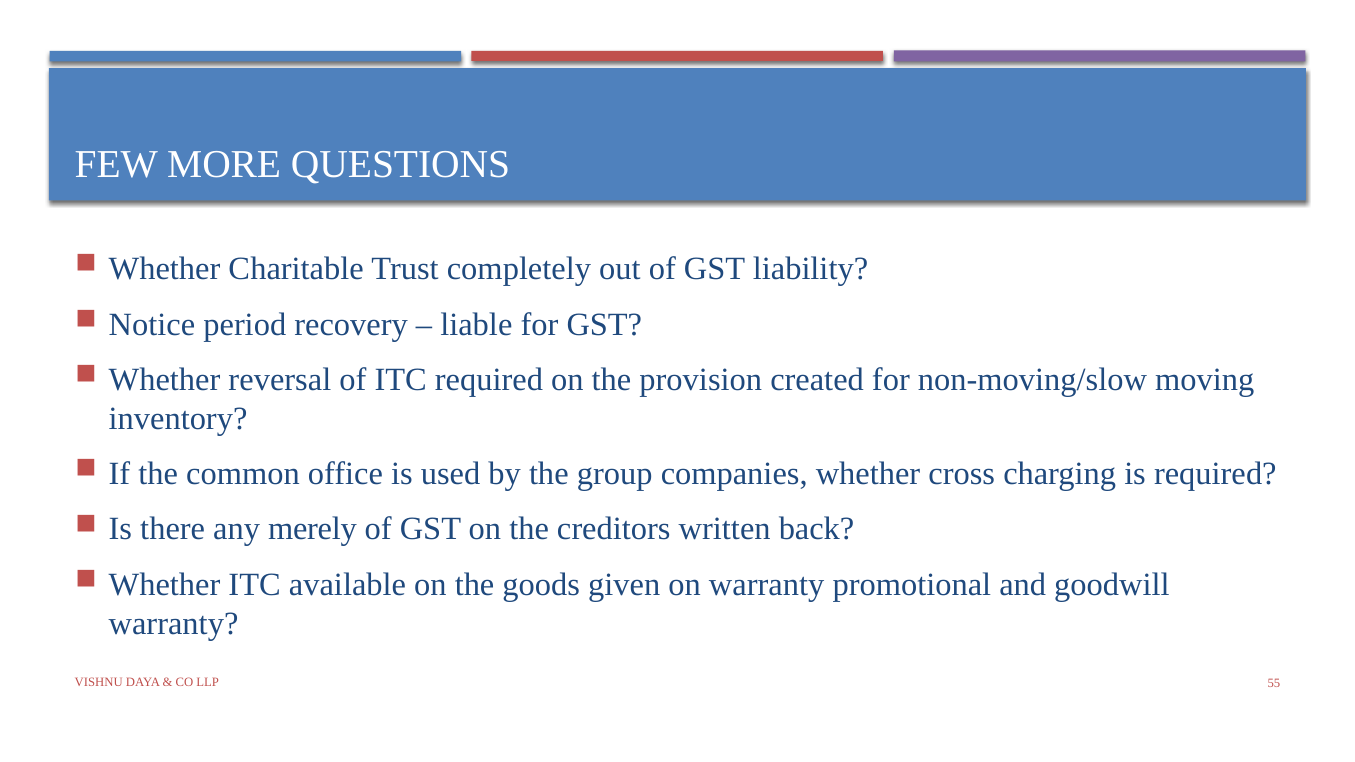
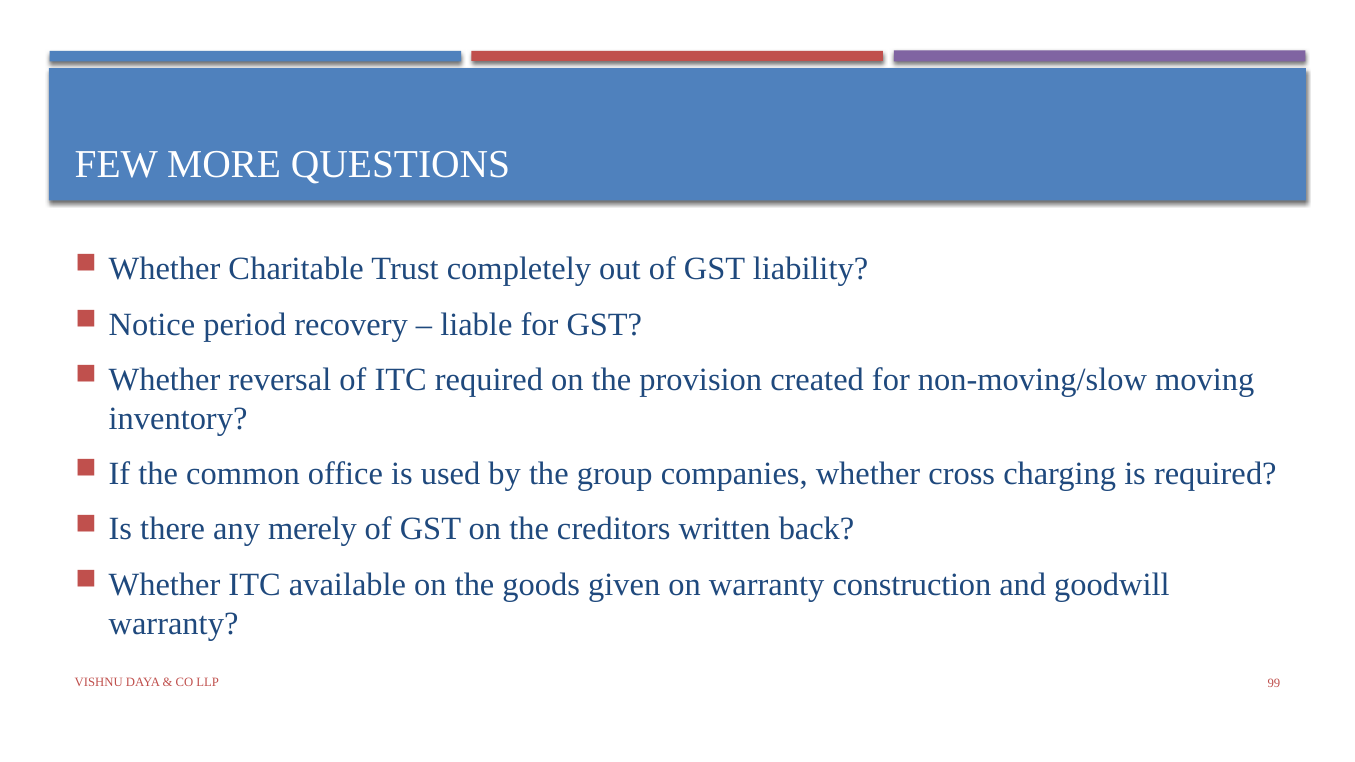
promotional: promotional -> construction
55: 55 -> 99
